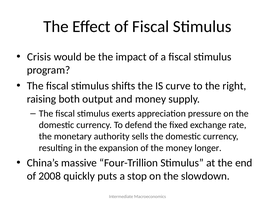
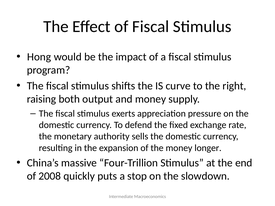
Crisis: Crisis -> Hong
